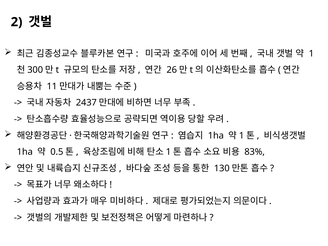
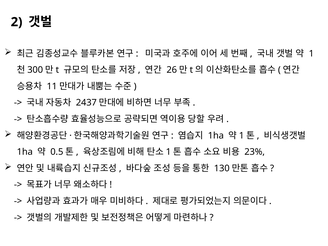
83%: 83% -> 23%
